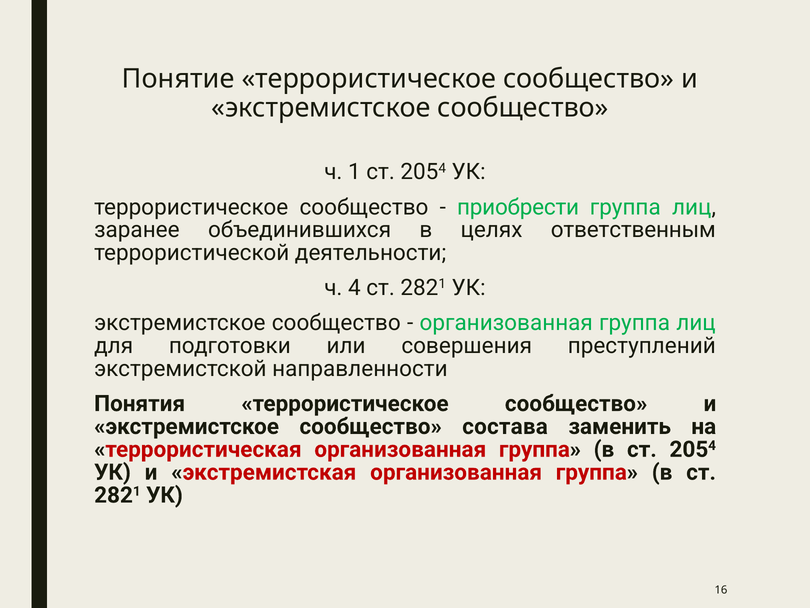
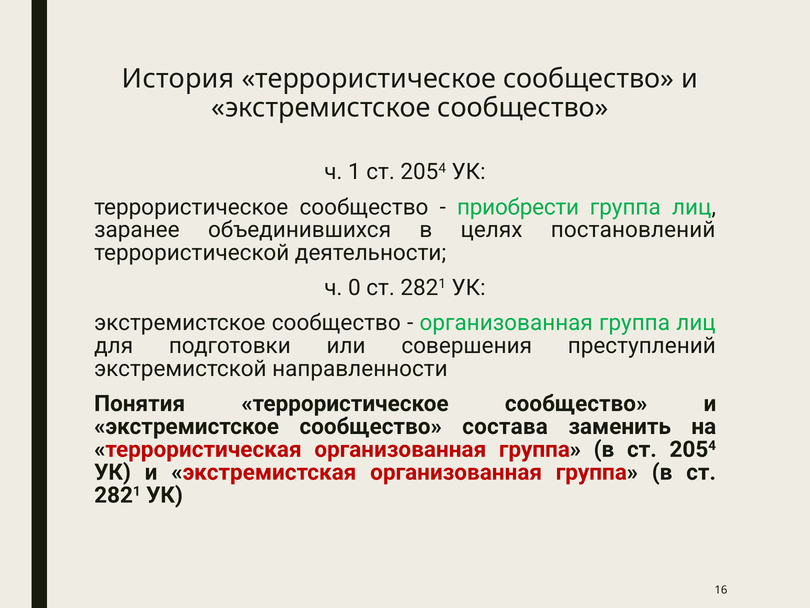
Понятие: Понятие -> История
ответственным: ответственным -> постановлений
4: 4 -> 0
